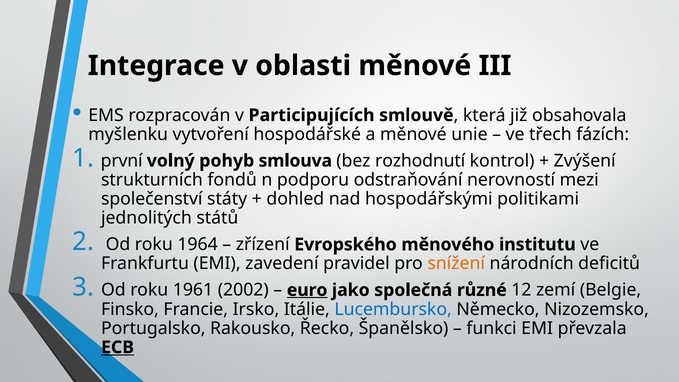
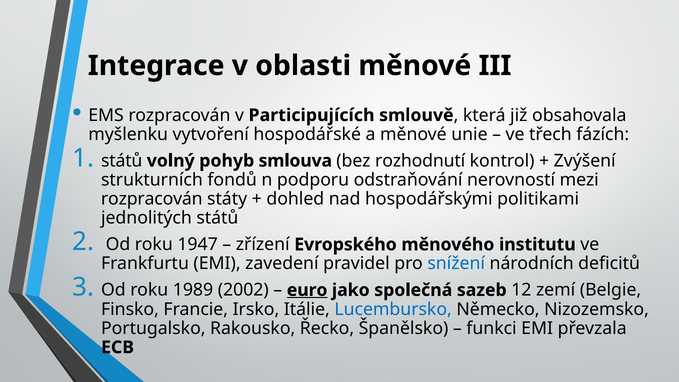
první at (122, 161): první -> států
společenství at (152, 199): společenství -> rozpracován
1964: 1964 -> 1947
snížení colour: orange -> blue
1961: 1961 -> 1989
různé: různé -> sazeb
ECB underline: present -> none
